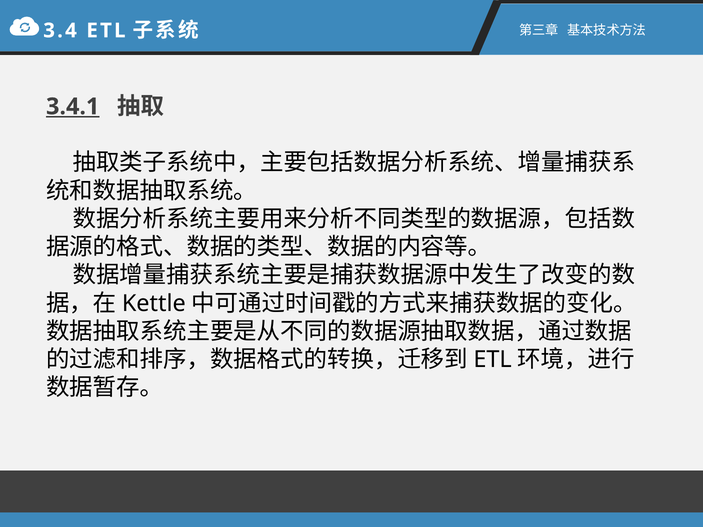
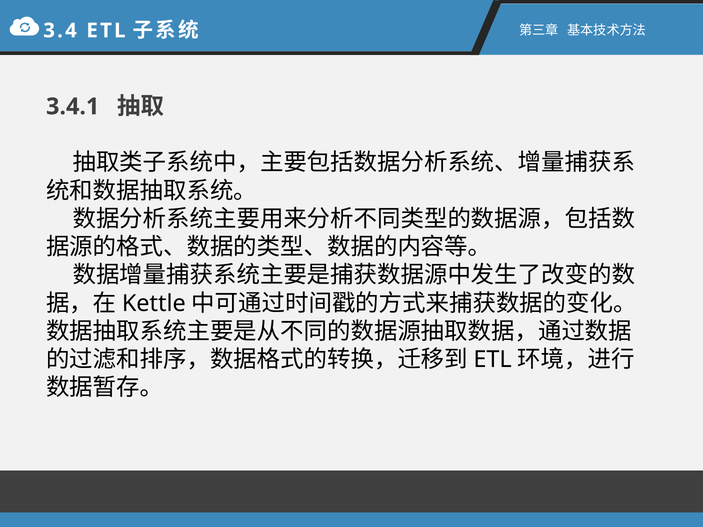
3.4.1 underline: present -> none
